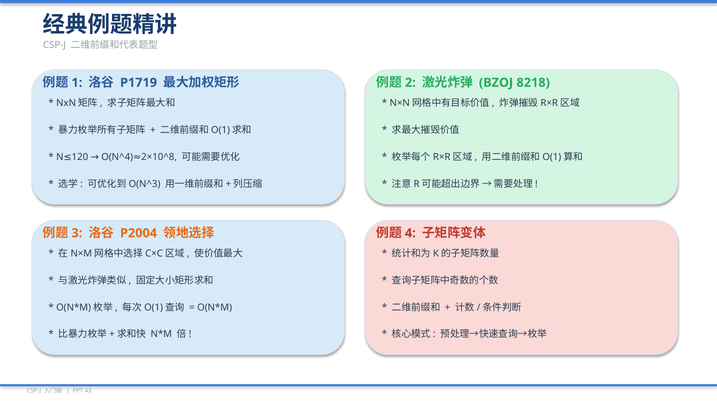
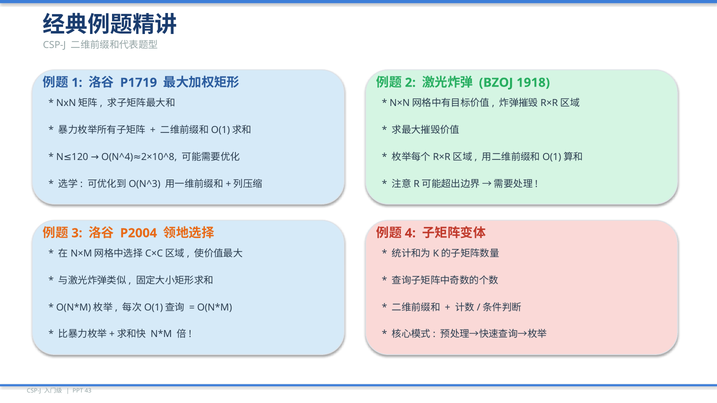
8218: 8218 -> 1918
